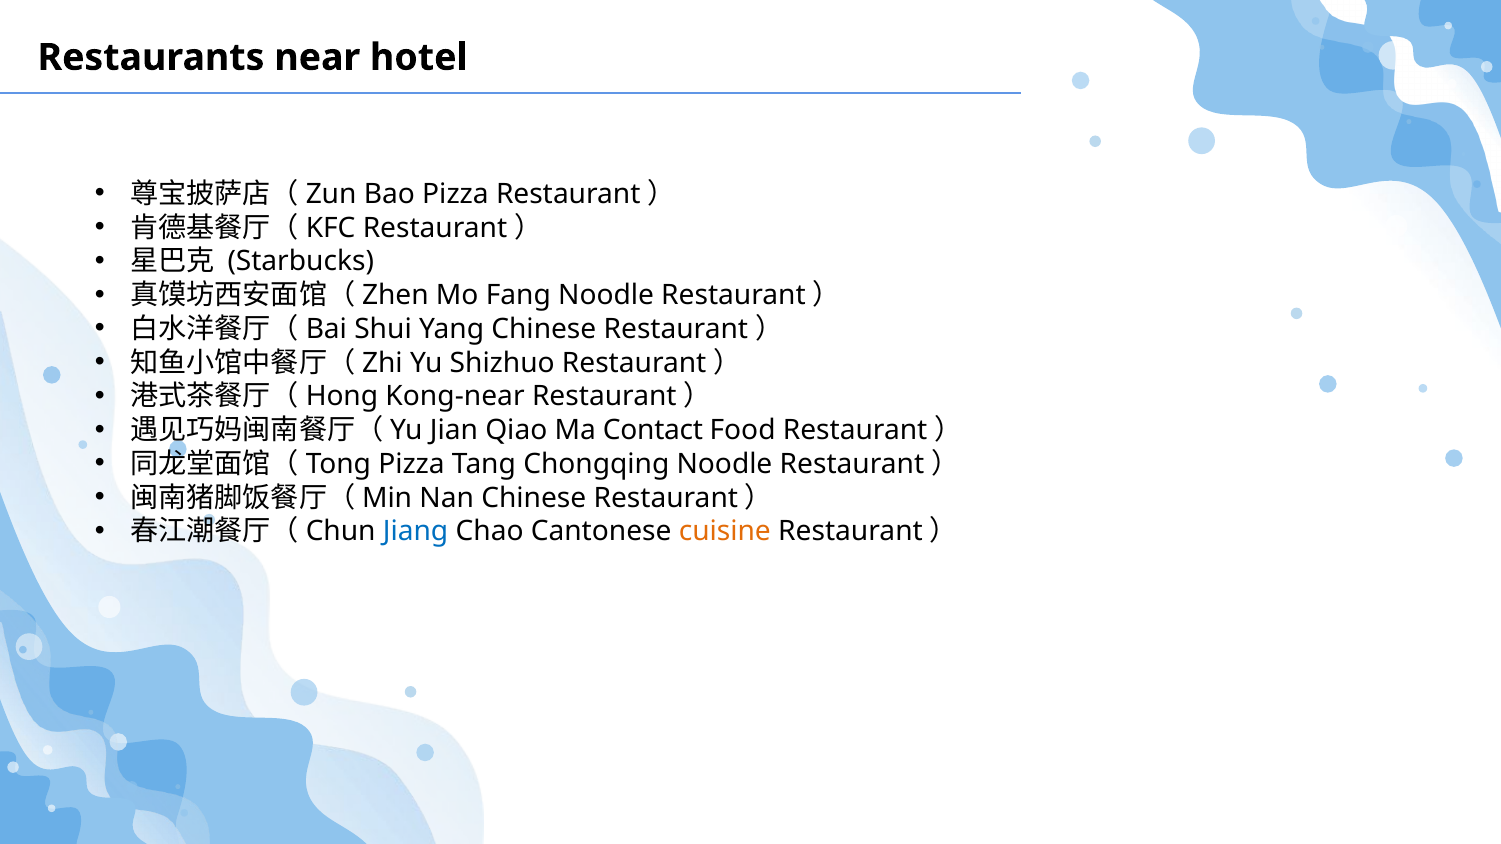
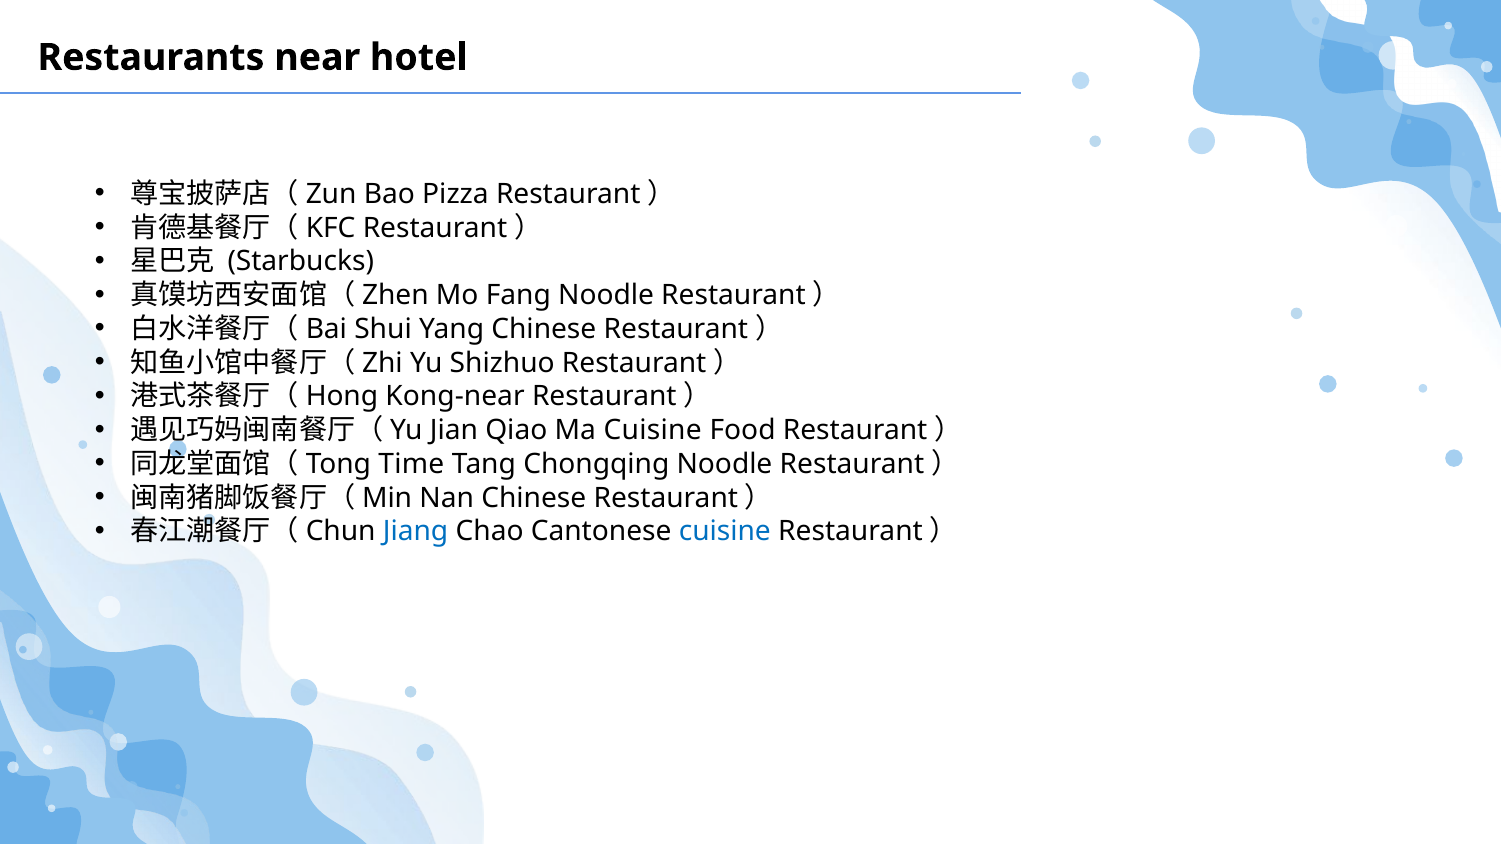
Ma Contact: Contact -> Cuisine
Pizza at (412, 464): Pizza -> Time
cuisine at (725, 532) colour: orange -> blue
